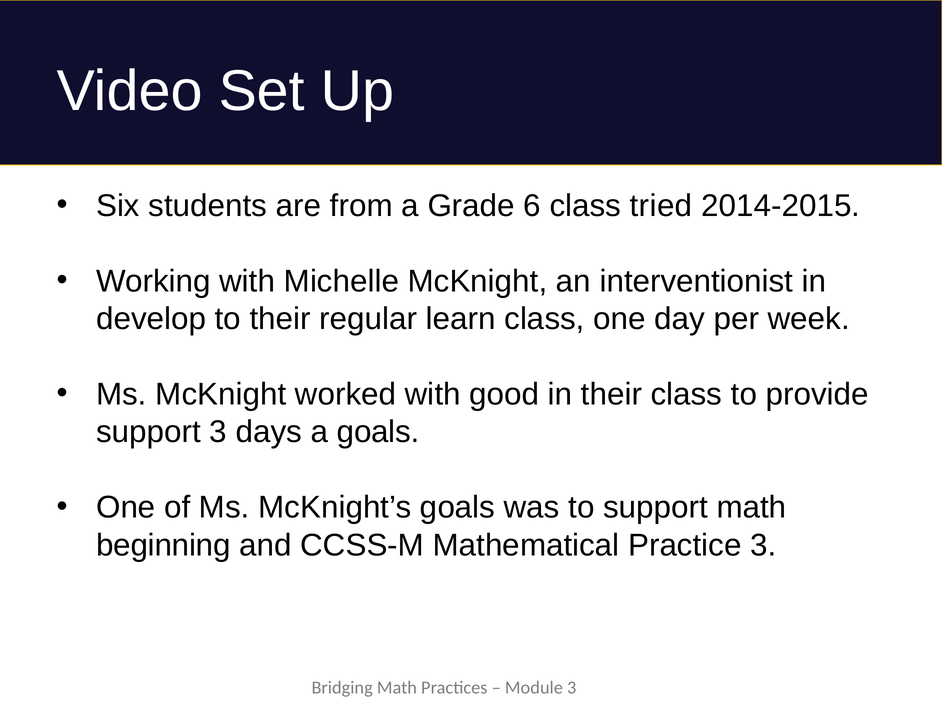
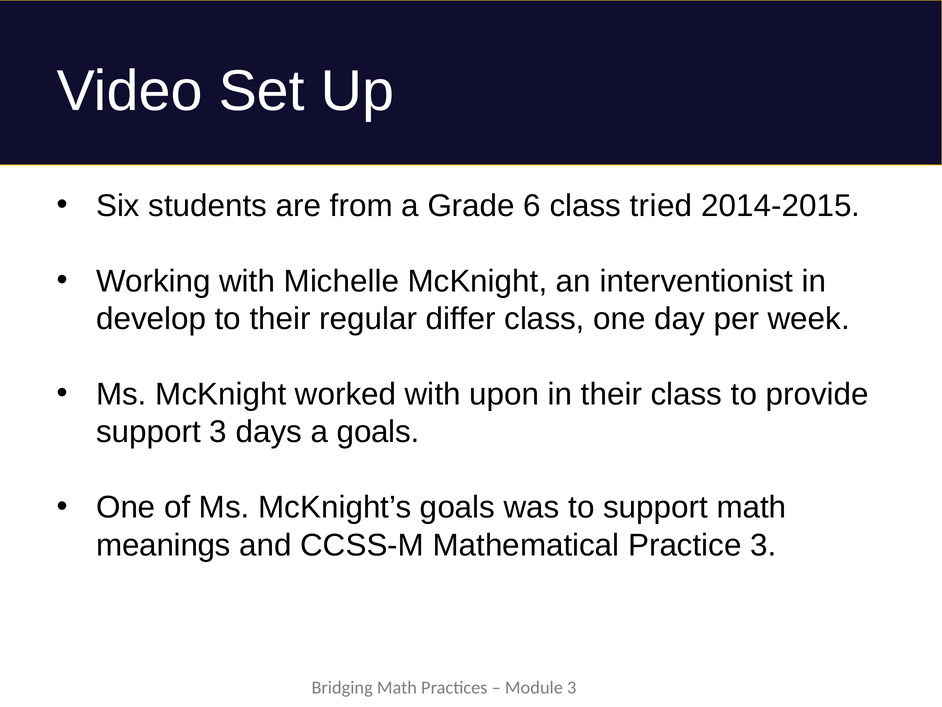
learn: learn -> differ
good: good -> upon
beginning: beginning -> meanings
